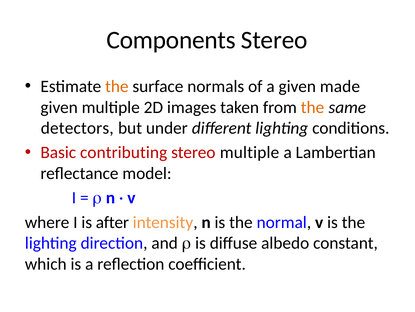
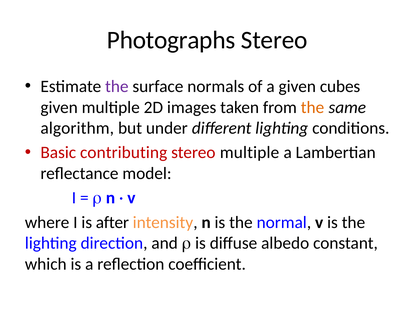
Components: Components -> Photographs
the at (117, 86) colour: orange -> purple
made: made -> cubes
detectors: detectors -> algorithm
